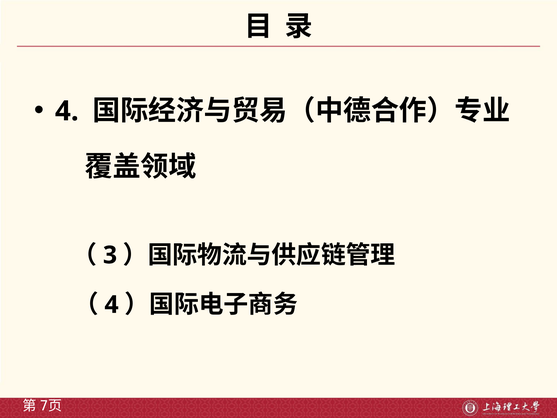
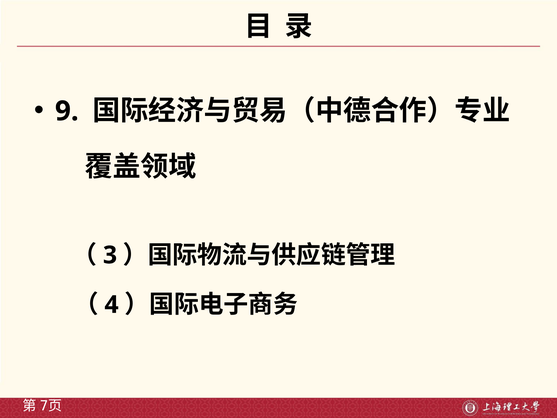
4 at (67, 111): 4 -> 9
